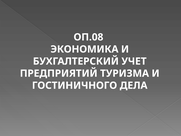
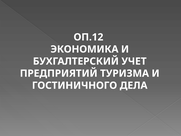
ОП.08: ОП.08 -> ОП.12
